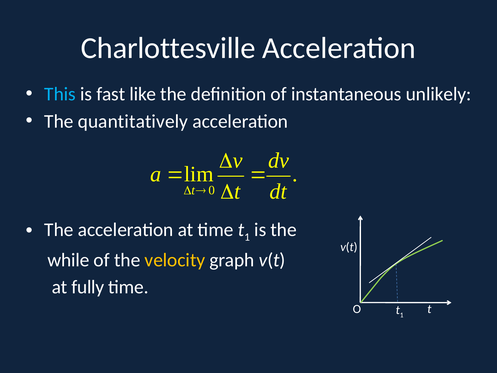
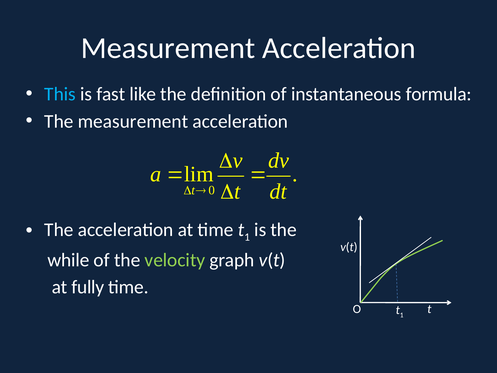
Charlottesville at (168, 48): Charlottesville -> Measurement
unlikely: unlikely -> formula
The quantitatively: quantitatively -> measurement
velocity colour: yellow -> light green
